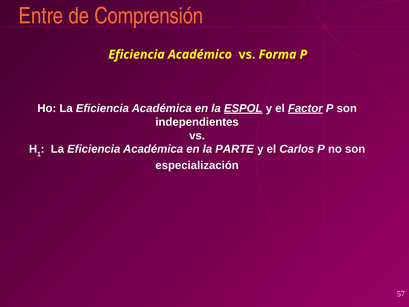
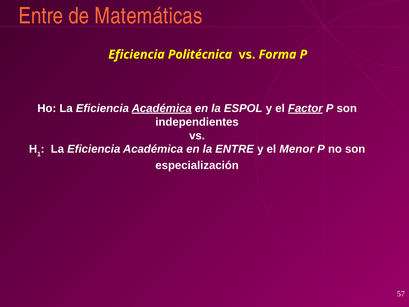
Comprensión: Comprensión -> Matemáticas
Académico: Académico -> Politécnica
Académica at (162, 108) underline: none -> present
ESPOL underline: present -> none
la PARTE: PARTE -> ENTRE
Carlos: Carlos -> Menor
